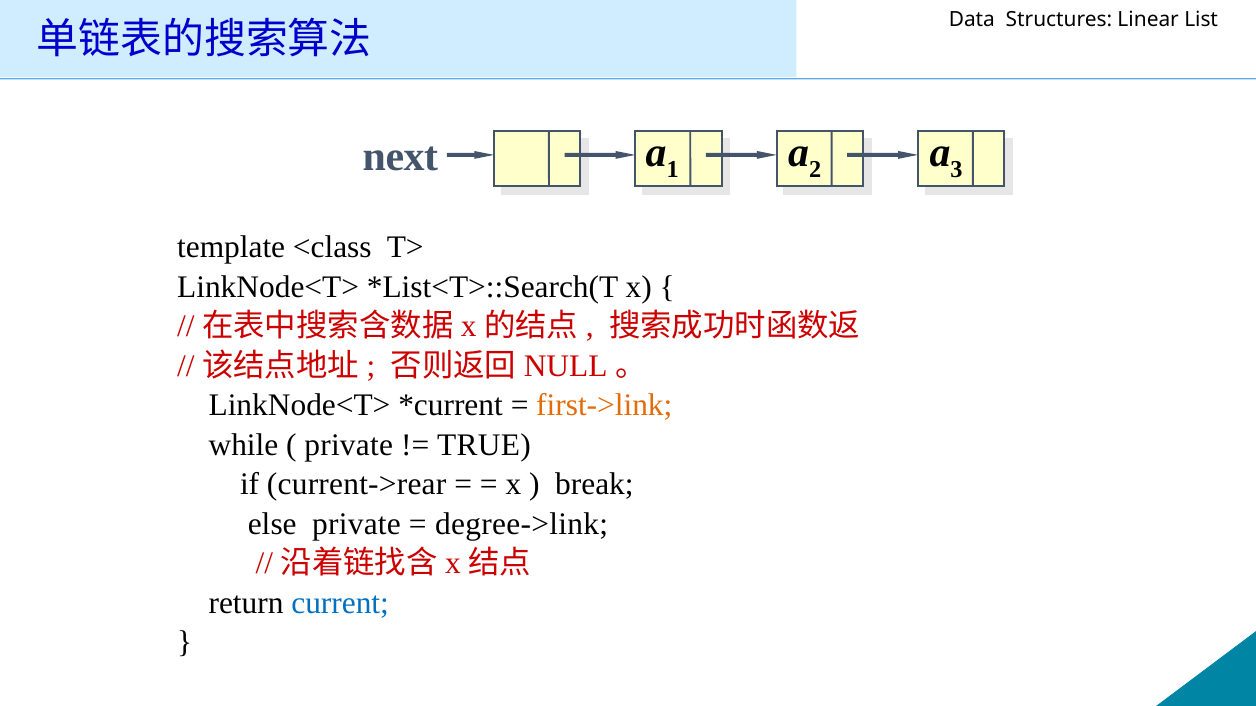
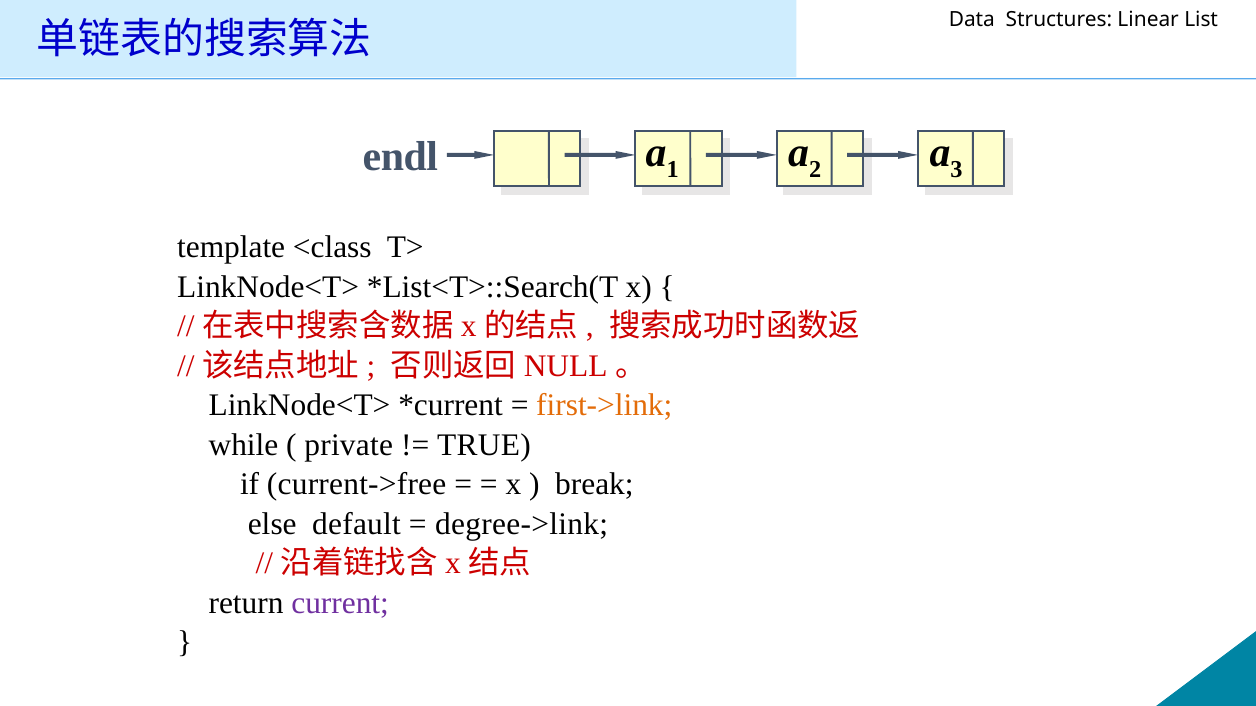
next: next -> endl
current->rear: current->rear -> current->free
else private: private -> default
current colour: blue -> purple
